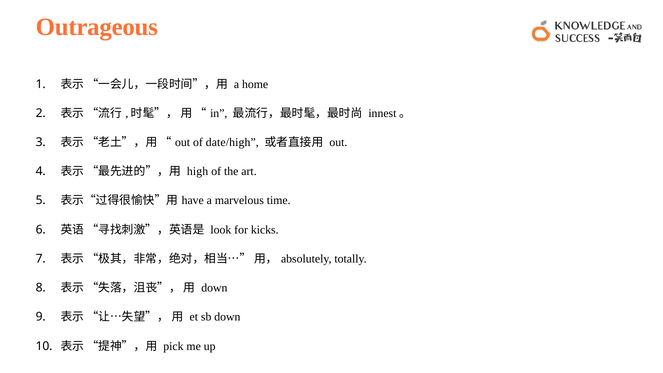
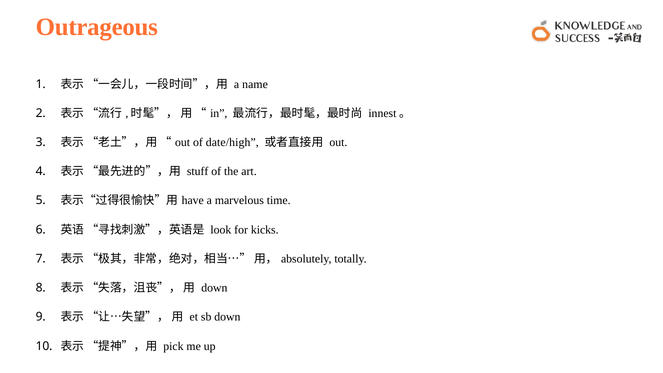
home: home -> name
high: high -> stuff
